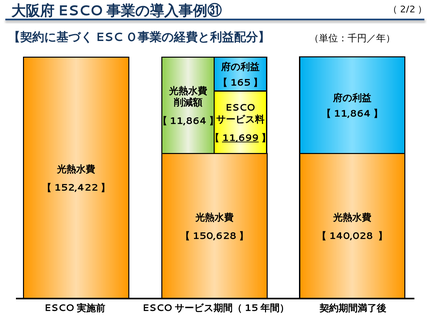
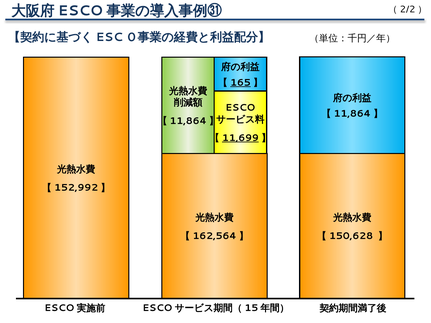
165 underline: none -> present
152,422: 152,422 -> 152,992
150,628: 150,628 -> 162,564
140,028: 140,028 -> 150,628
